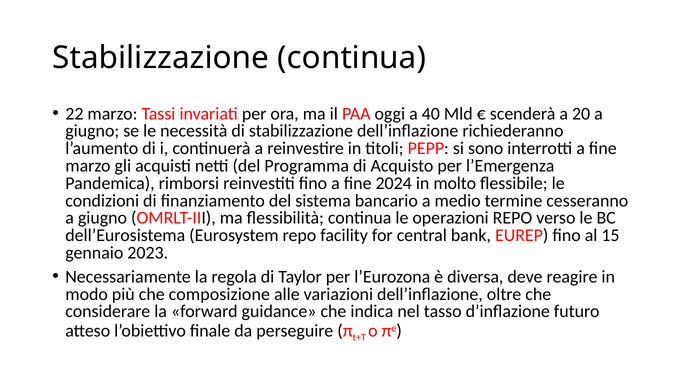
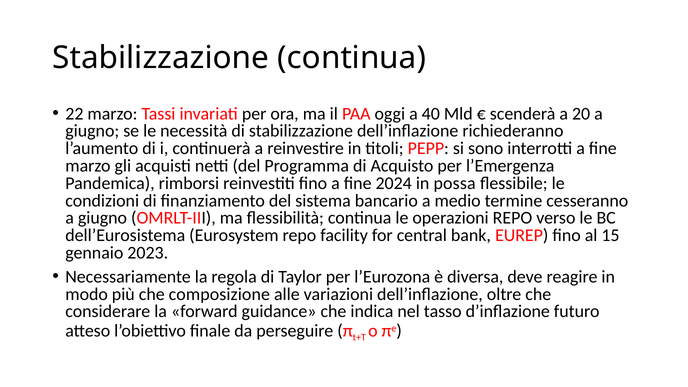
molto: molto -> possa
